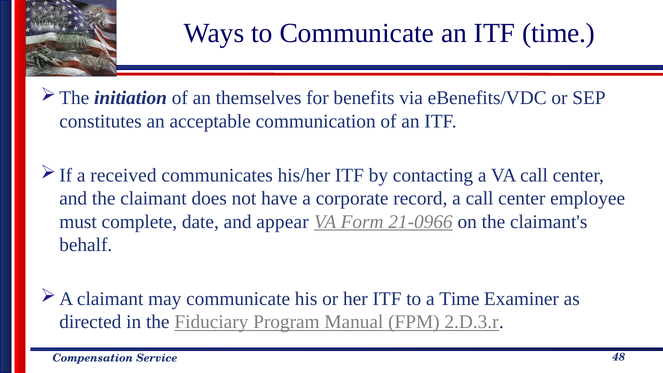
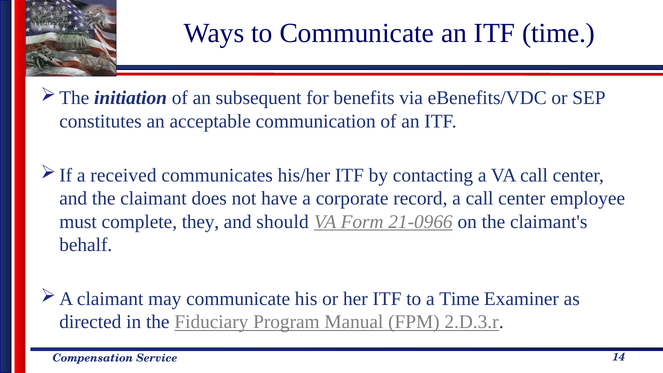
themselves: themselves -> subsequent
date: date -> they
appear: appear -> should
48: 48 -> 14
